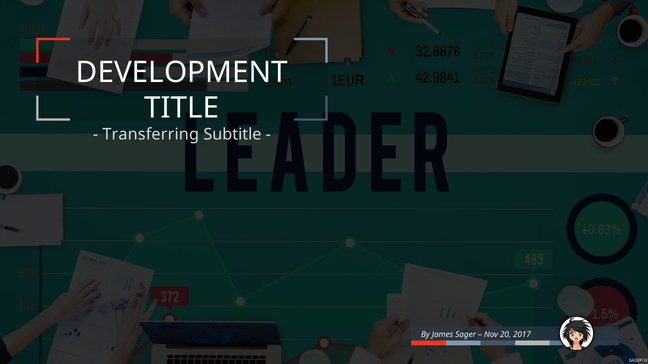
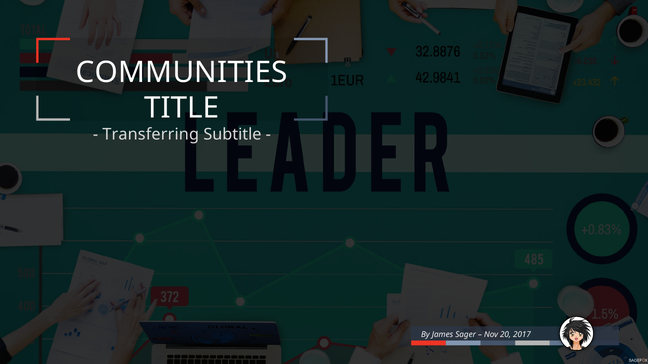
DEVELOPMENT: DEVELOPMENT -> COMMUNITIES
